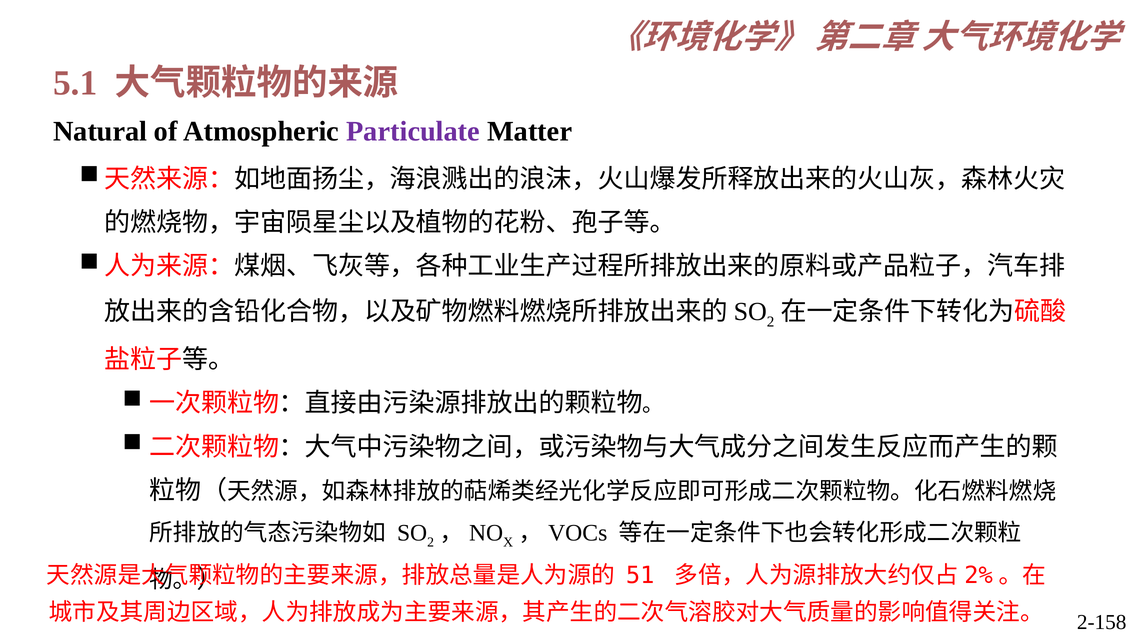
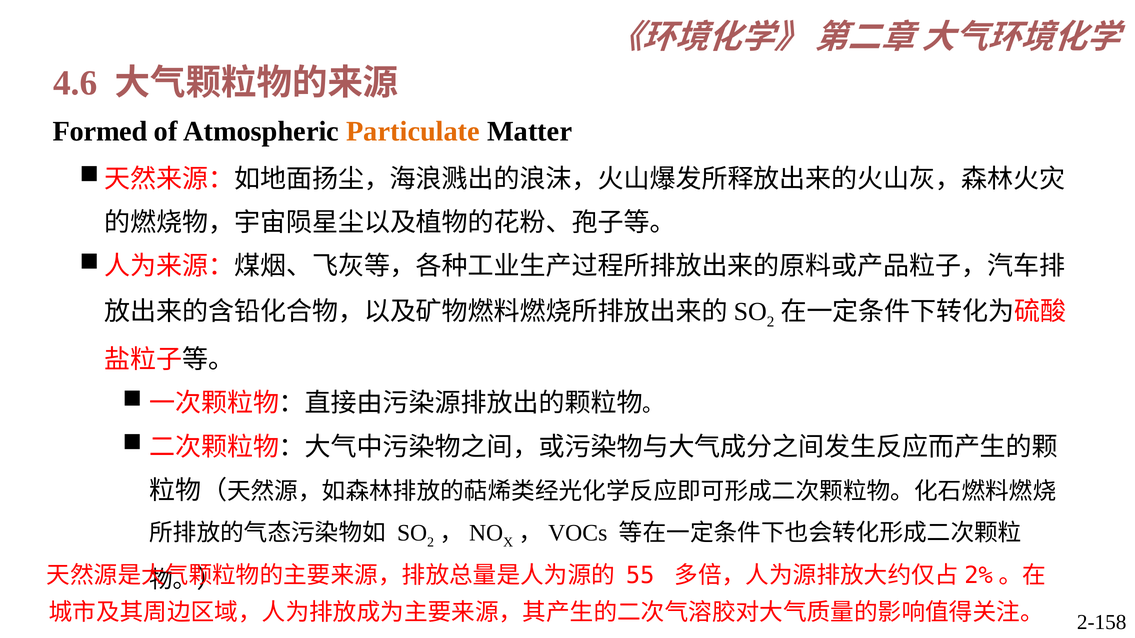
5.1: 5.1 -> 4.6
Natural: Natural -> Formed
Particulate colour: purple -> orange
51: 51 -> 55
